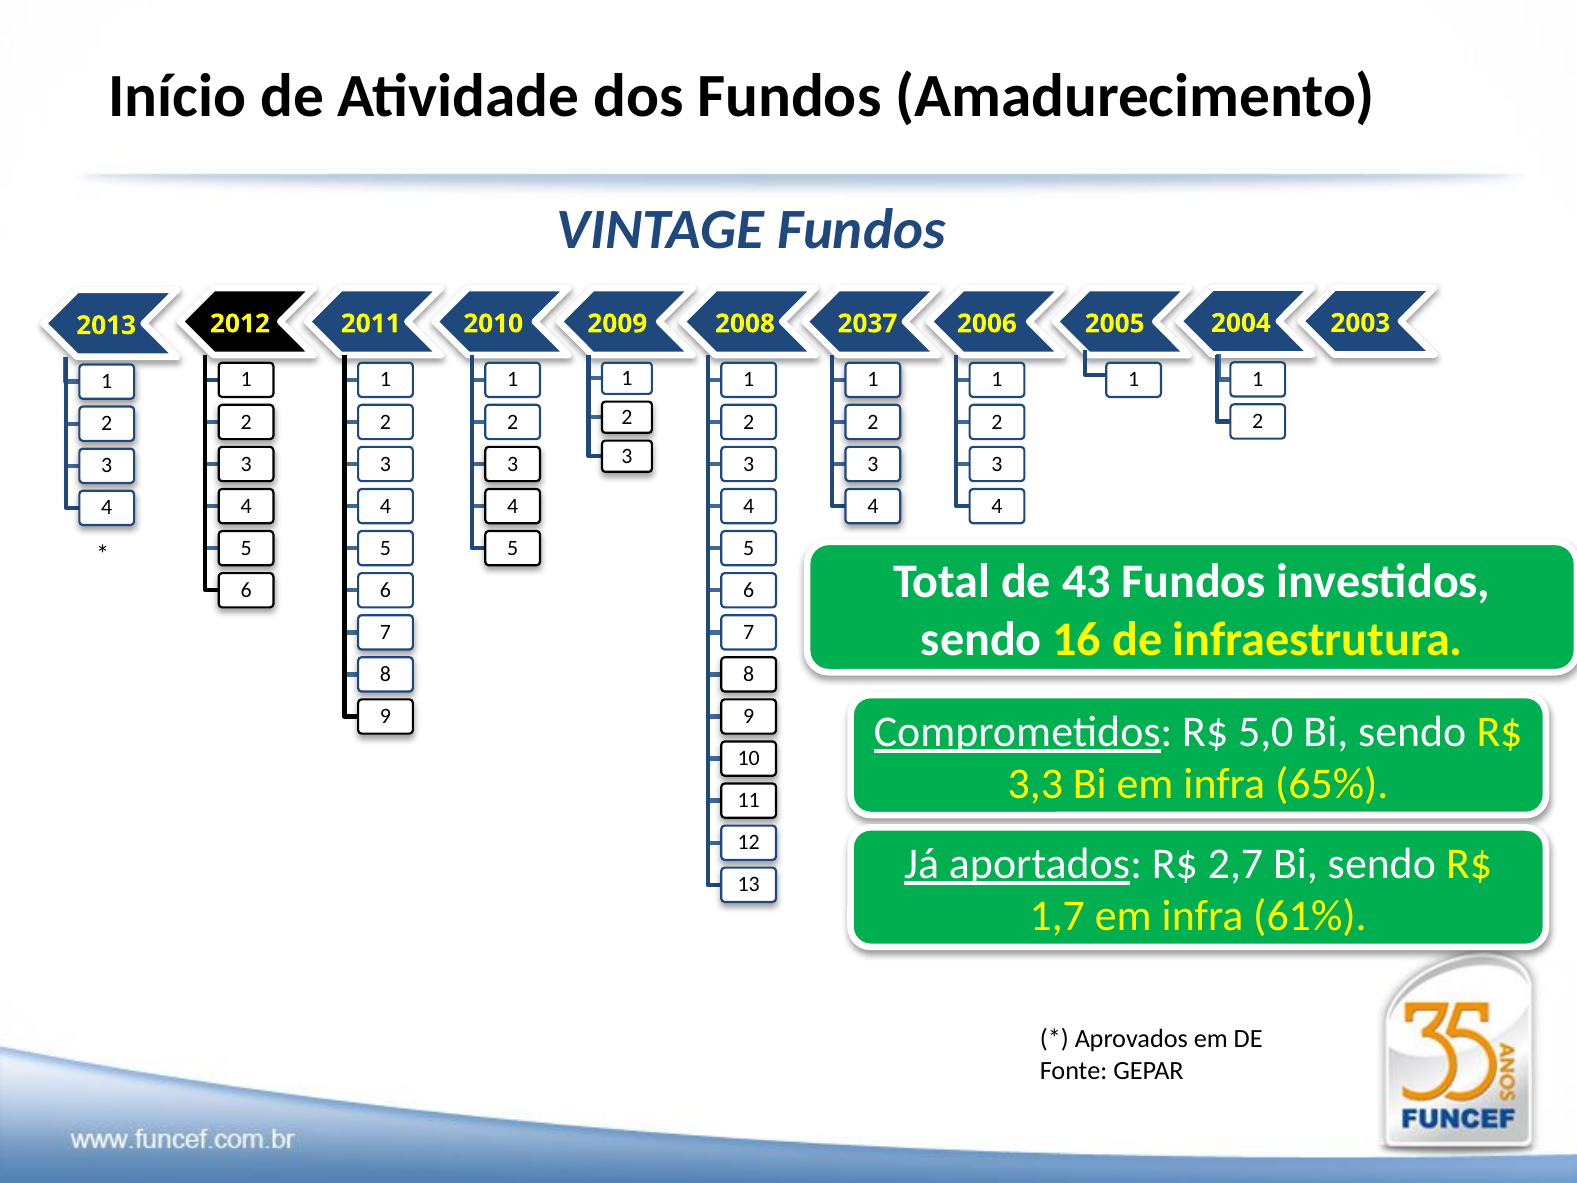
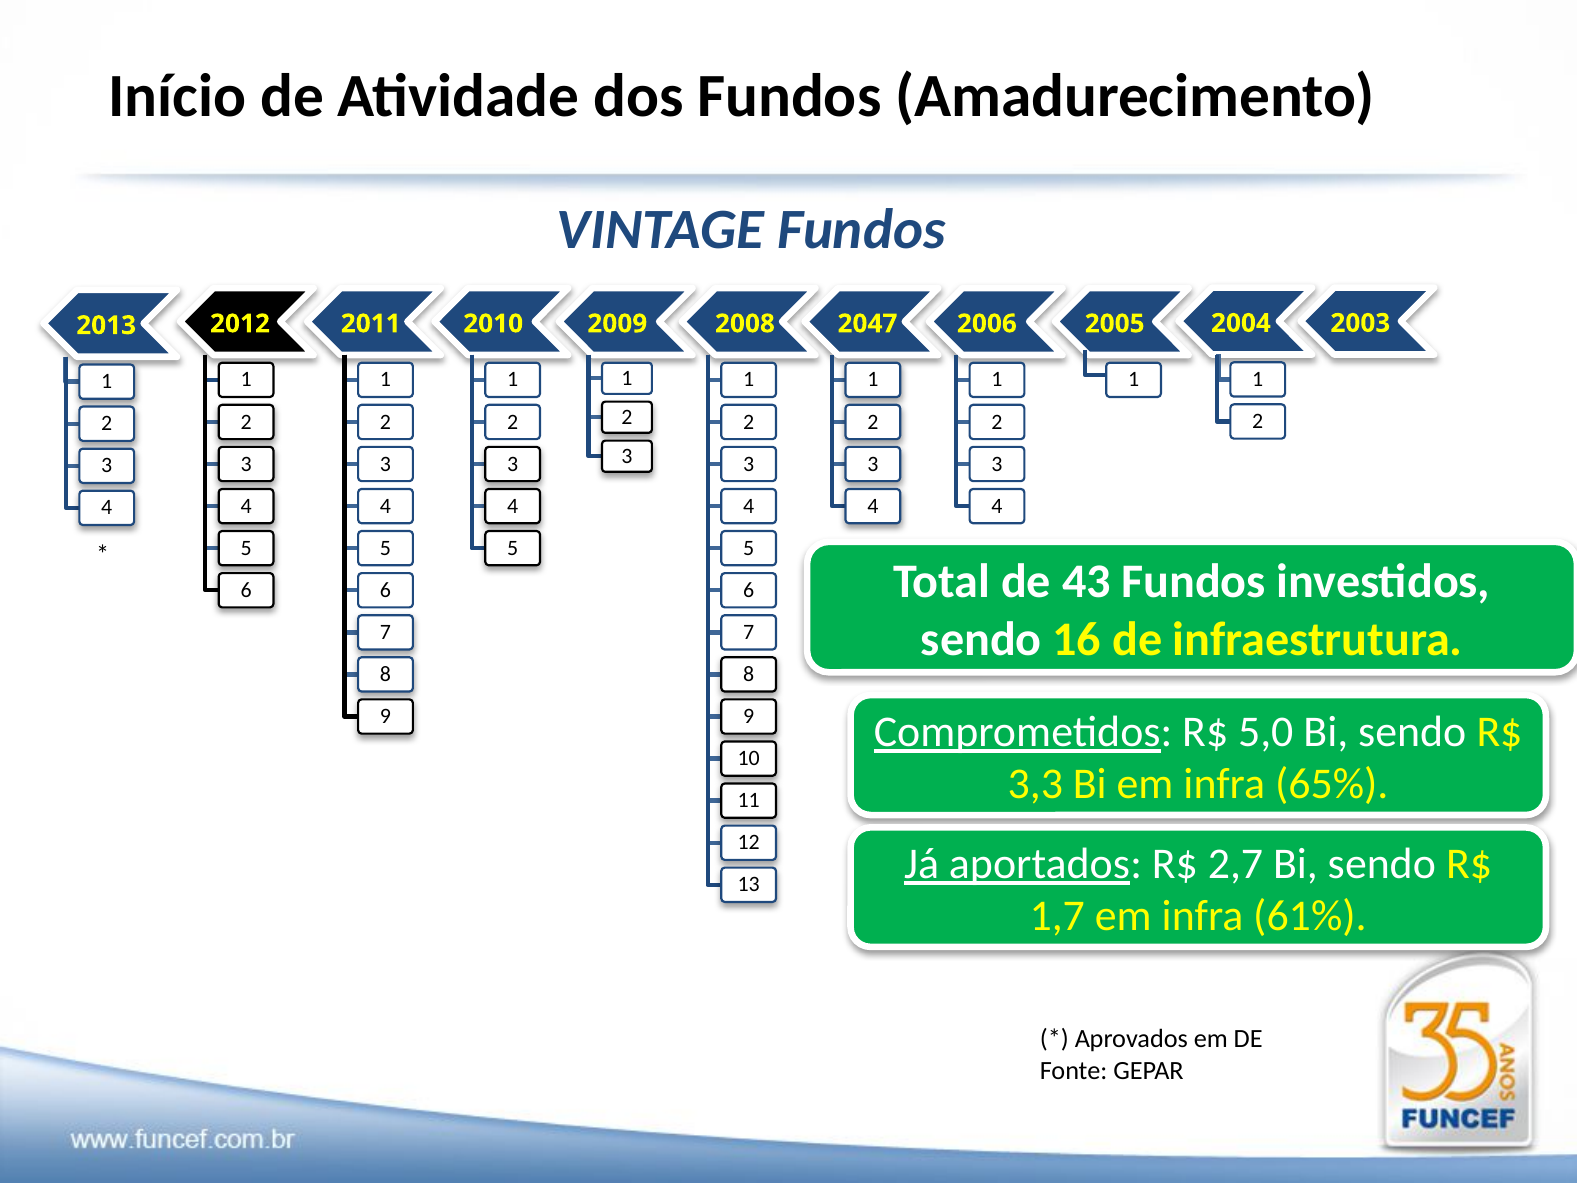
2037: 2037 -> 2047
